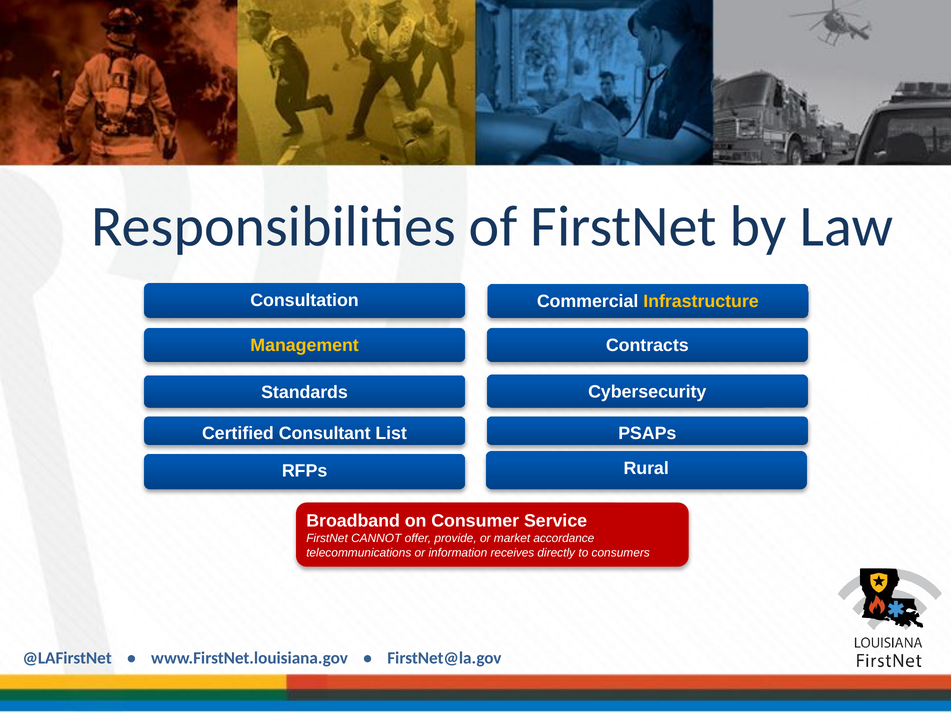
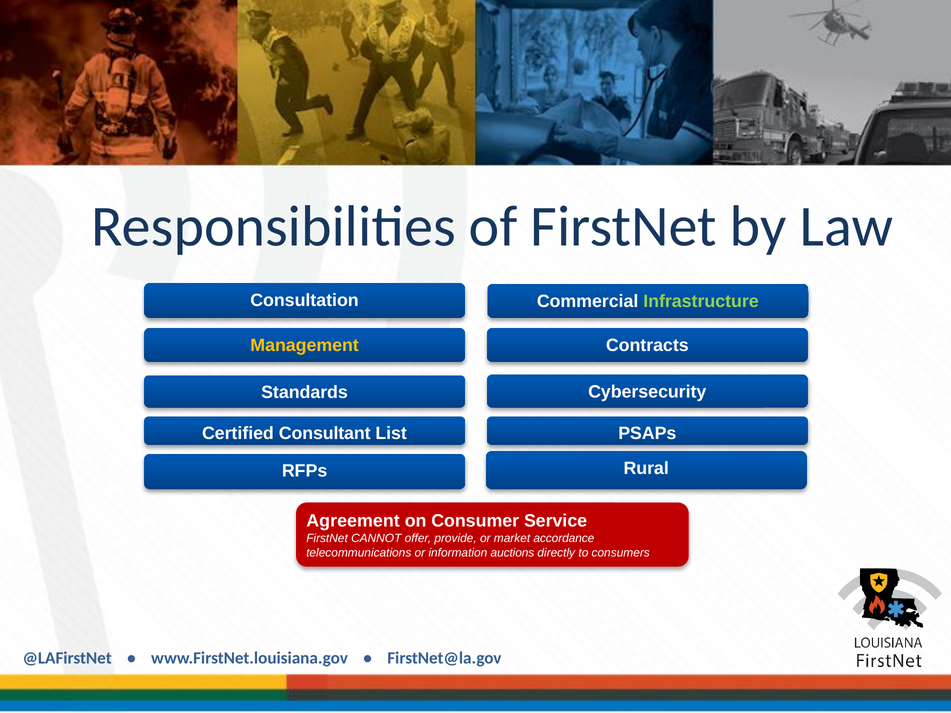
Infrastructure colour: yellow -> light green
Broadband: Broadband -> Agreement
receives: receives -> auctions
